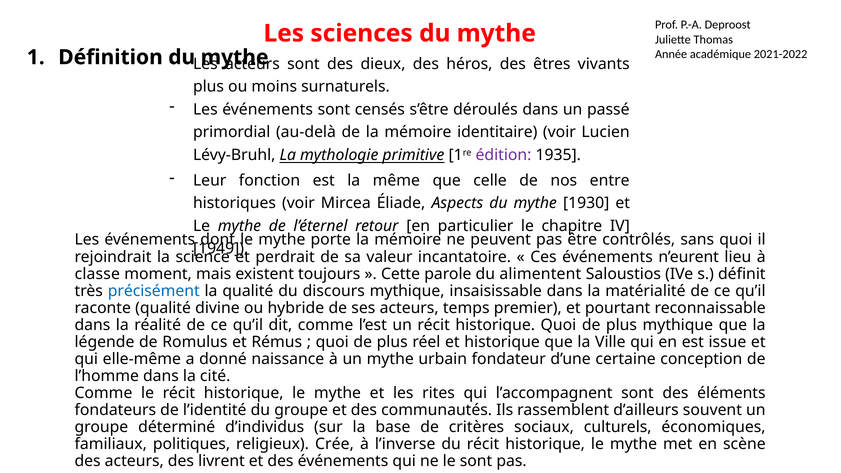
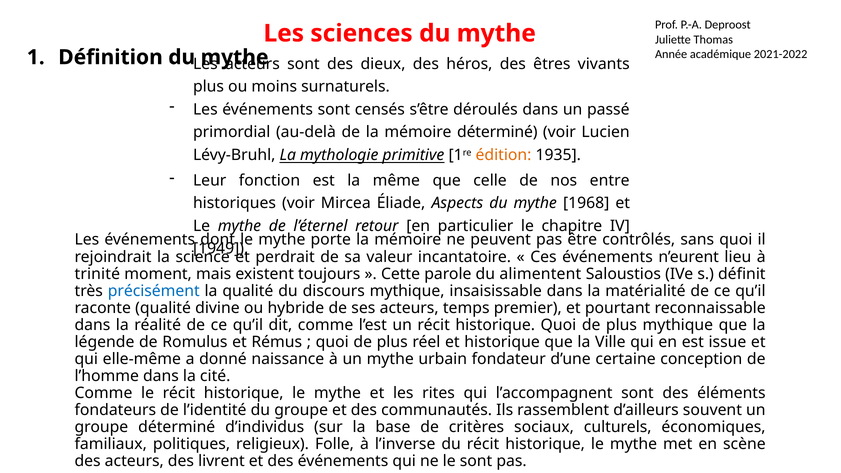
mémoire identitaire: identitaire -> déterminé
édition colour: purple -> orange
1930: 1930 -> 1968
classe: classe -> trinité
Crée: Crée -> Folle
